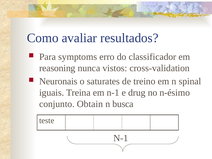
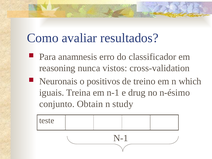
symptoms: symptoms -> anamnesis
saturates: saturates -> positivos
spinal: spinal -> which
busca: busca -> study
